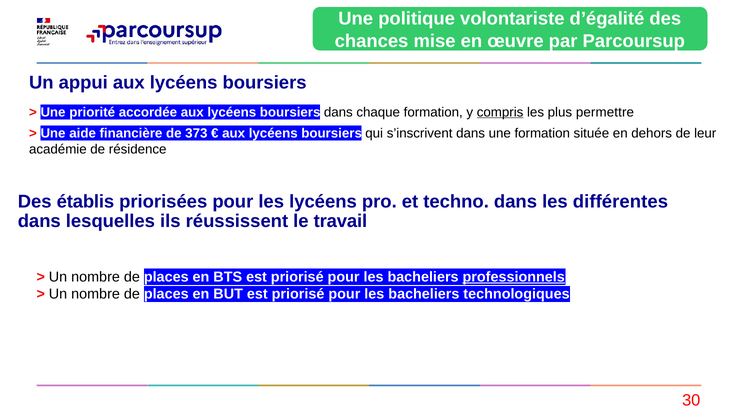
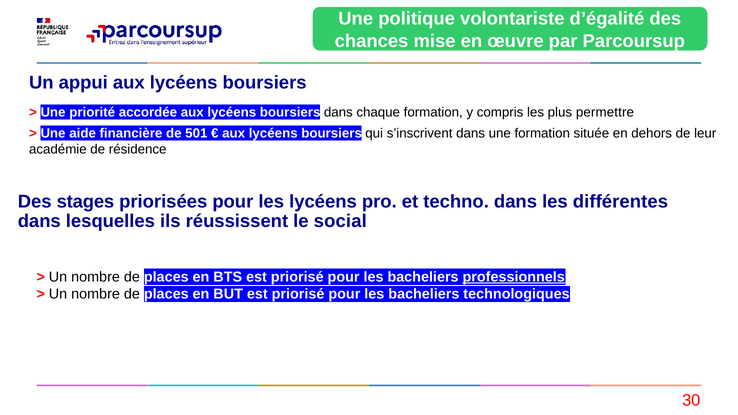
compris underline: present -> none
373: 373 -> 501
établis: établis -> stages
travail: travail -> social
